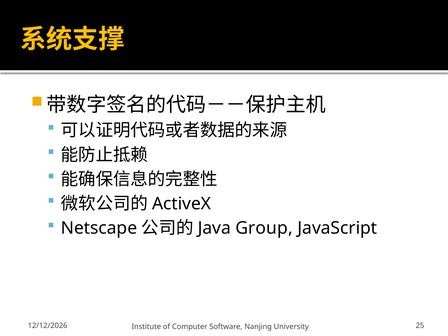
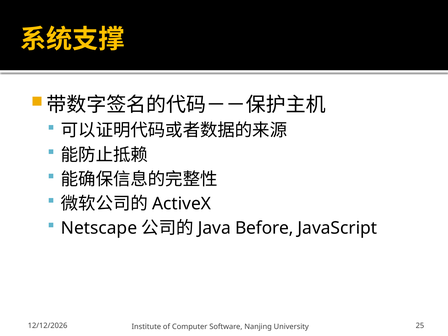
Group: Group -> Before
